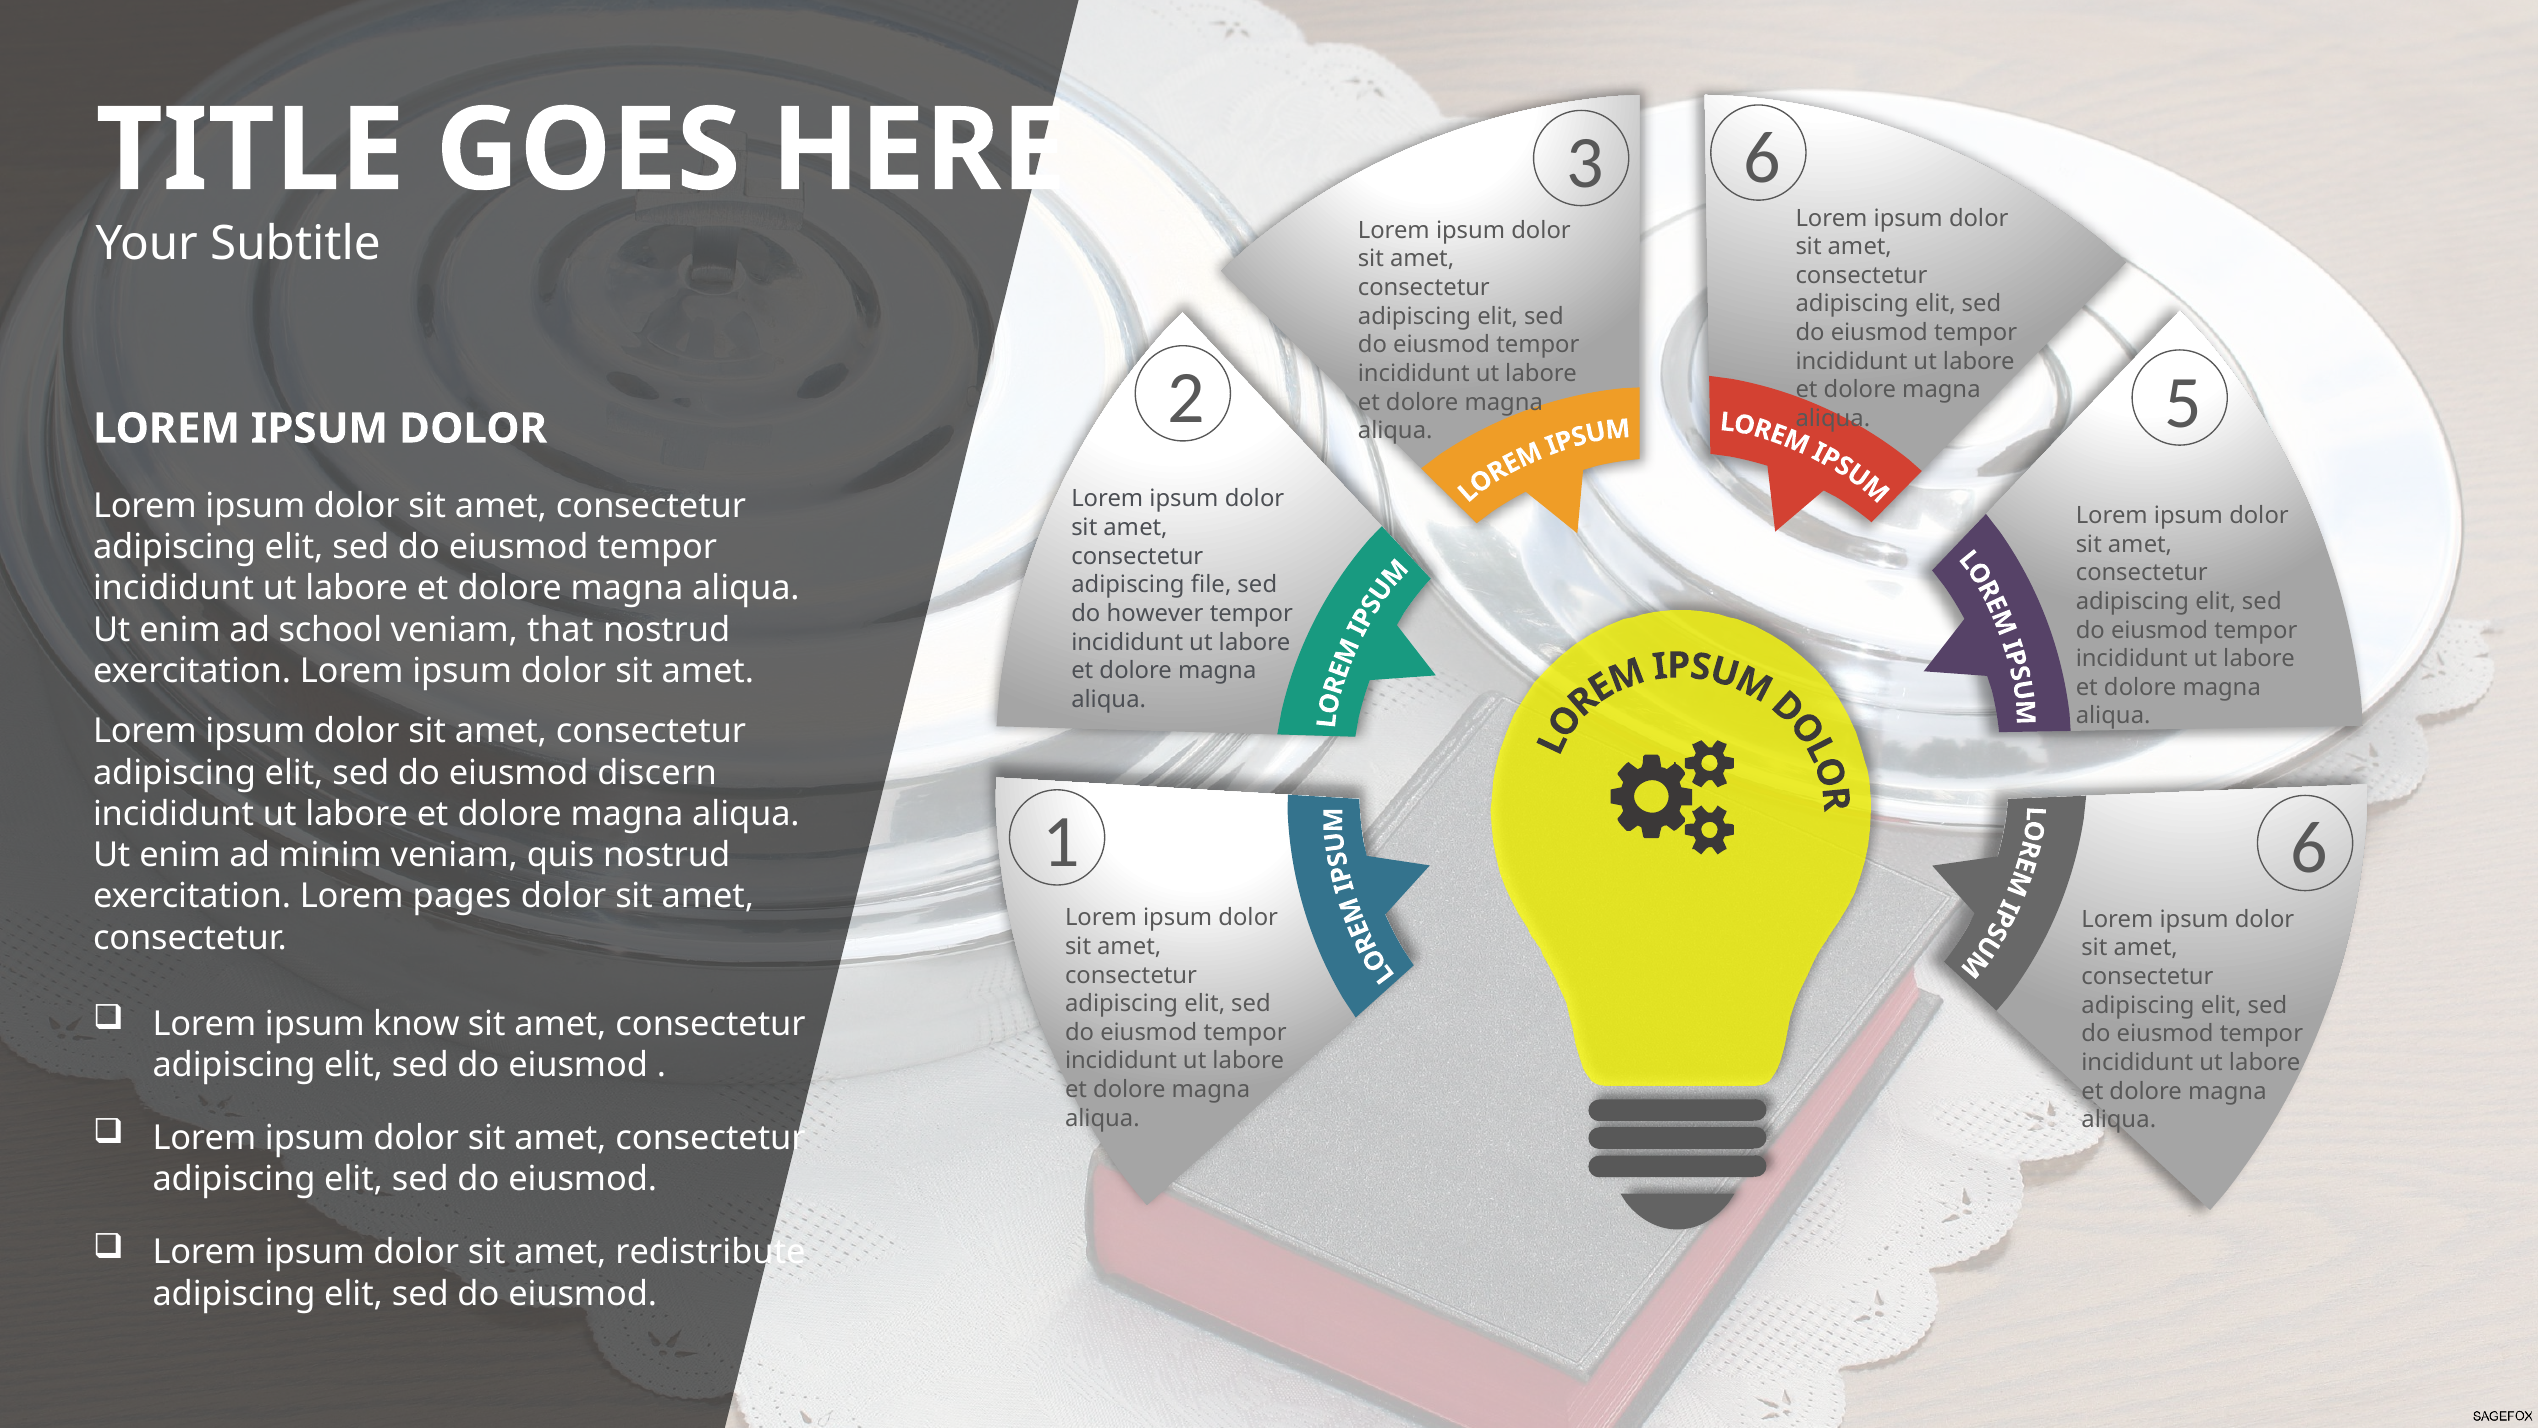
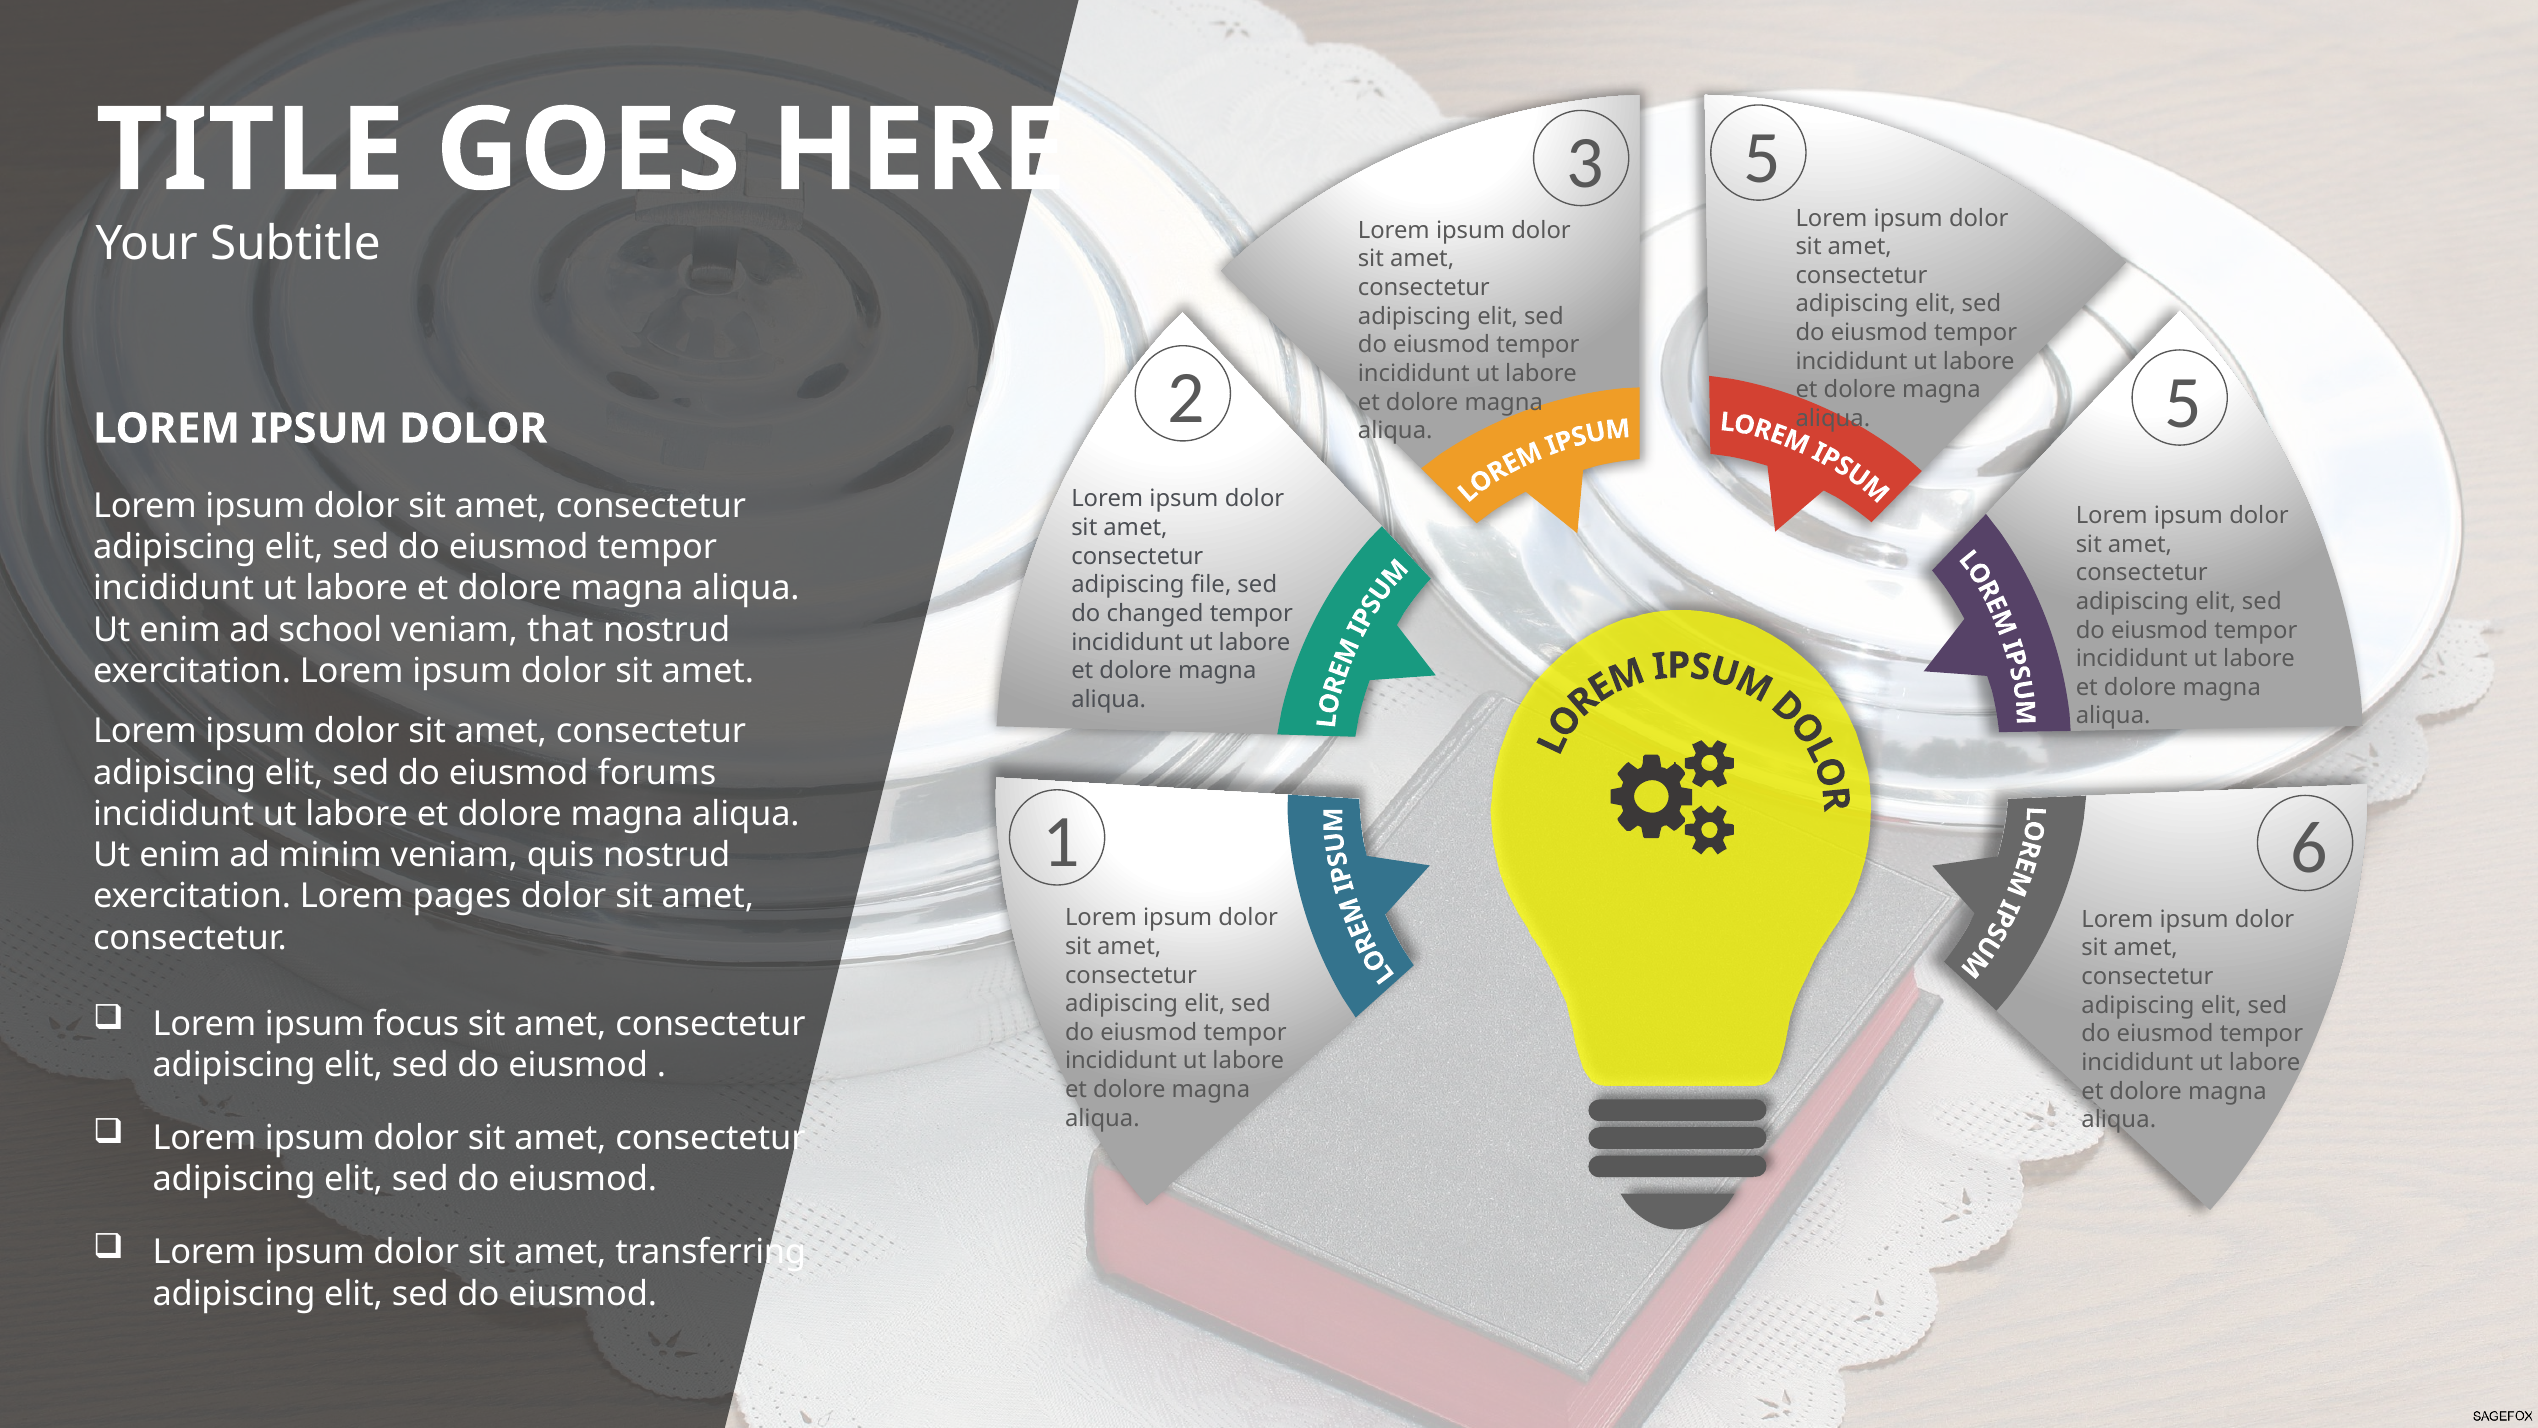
6 at (1762, 158): 6 -> 5
however: however -> changed
discern: discern -> forums
know: know -> focus
redistribute: redistribute -> transferring
